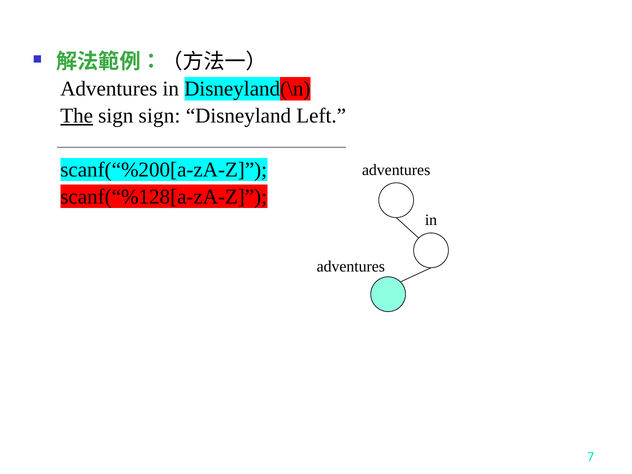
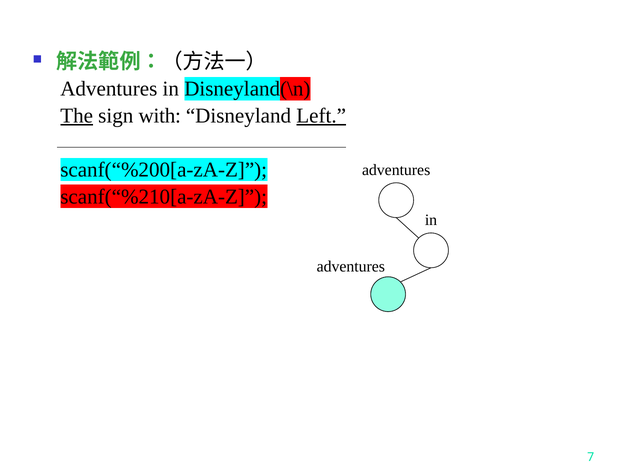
sign sign: sign -> with
Left underline: none -> present
scanf(“%128[a-zA-Z: scanf(“%128[a-zA-Z -> scanf(“%210[a-zA-Z
